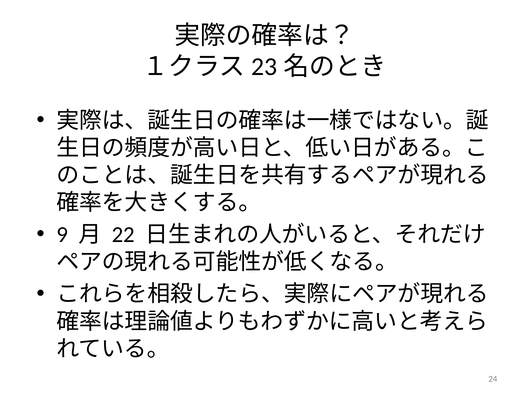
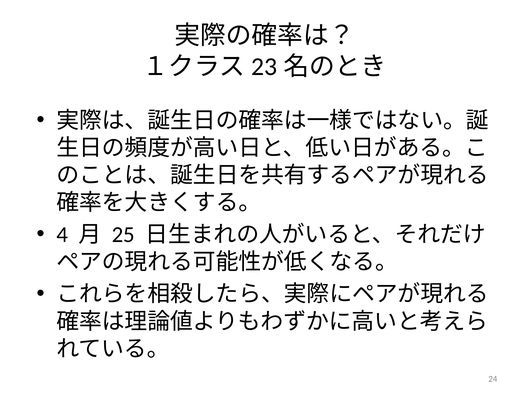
9: 9 -> 4
22: 22 -> 25
